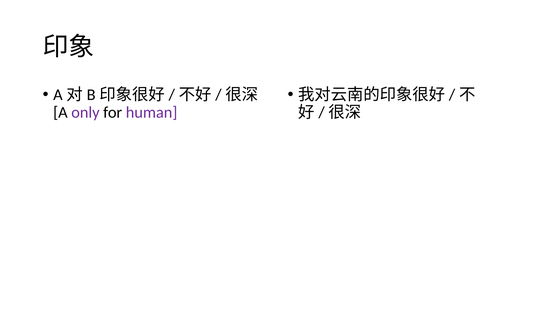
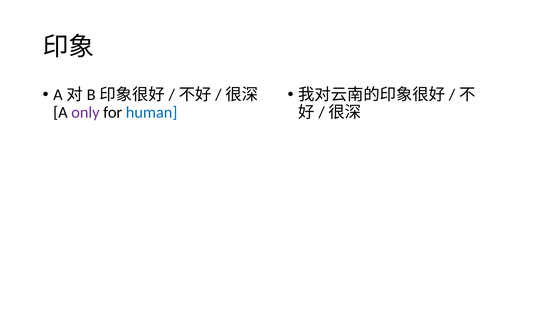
human colour: purple -> blue
